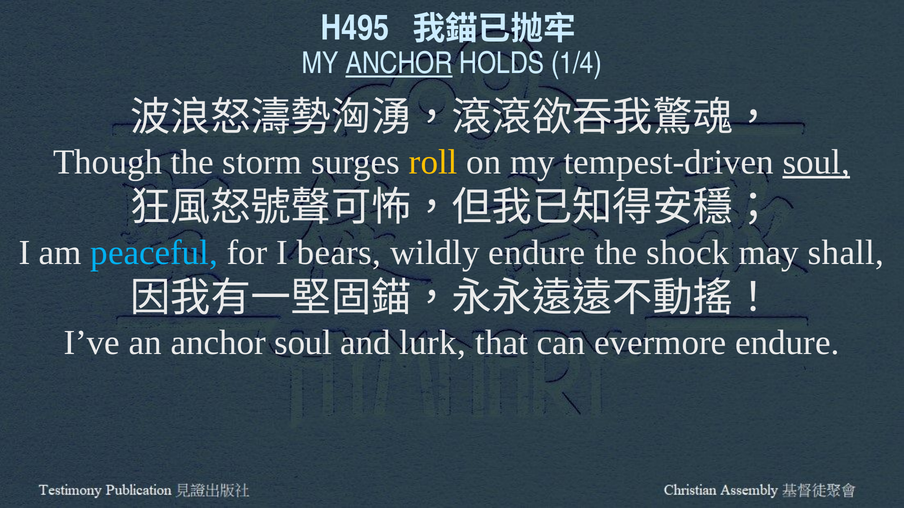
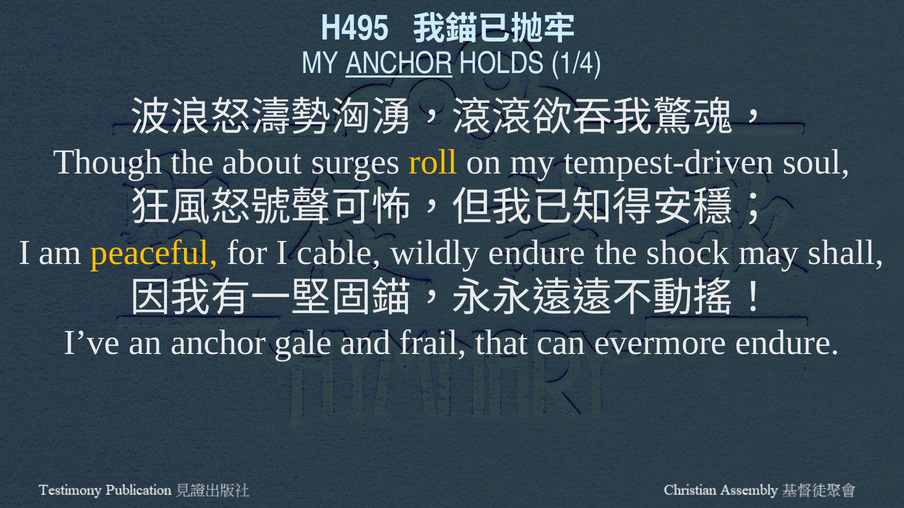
storm: storm -> about
soul at (816, 162) underline: present -> none
peaceful colour: light blue -> yellow
bears: bears -> cable
anchor soul: soul -> gale
lurk: lurk -> frail
